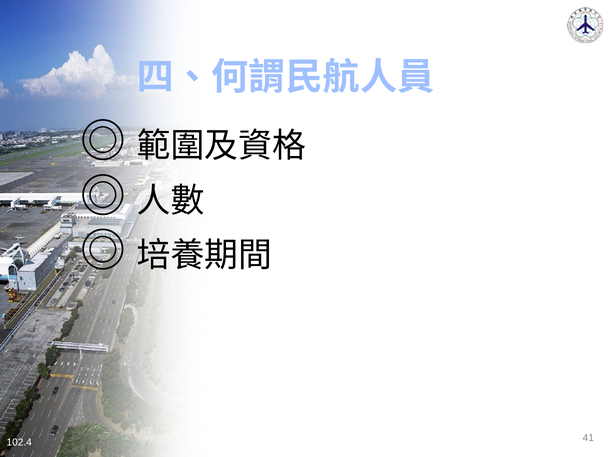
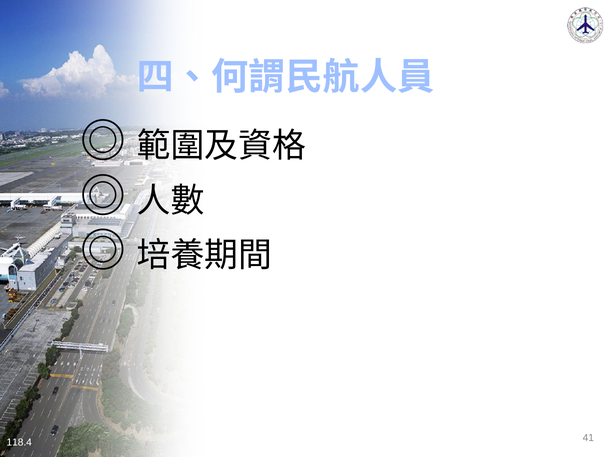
102.4: 102.4 -> 118.4
